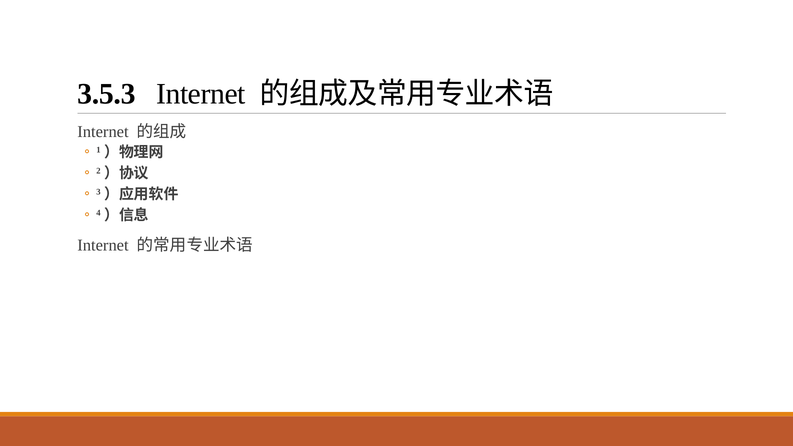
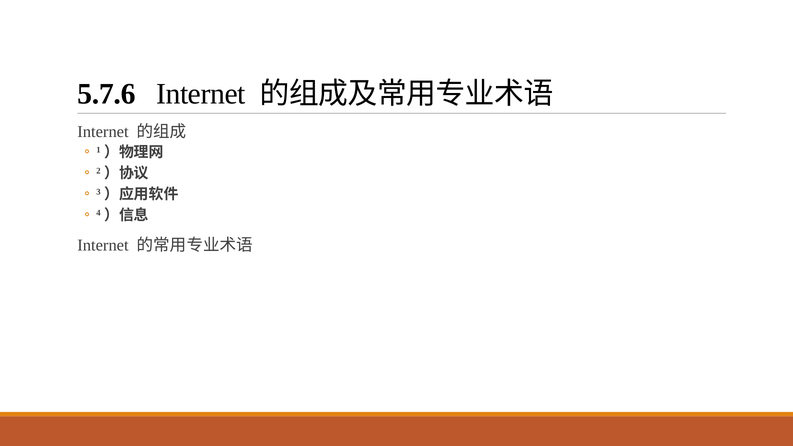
3.5.3: 3.5.3 -> 5.7.6
